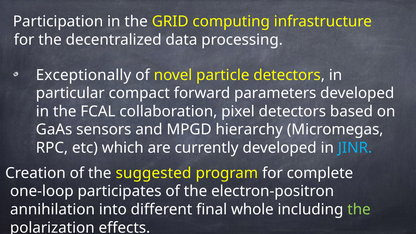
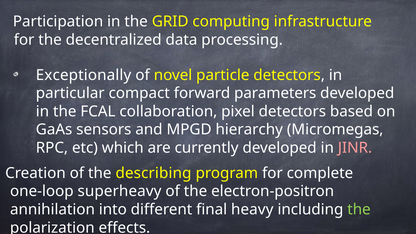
JINR colour: light blue -> pink
suggested: suggested -> describing
participates: participates -> superheavy
whole: whole -> heavy
